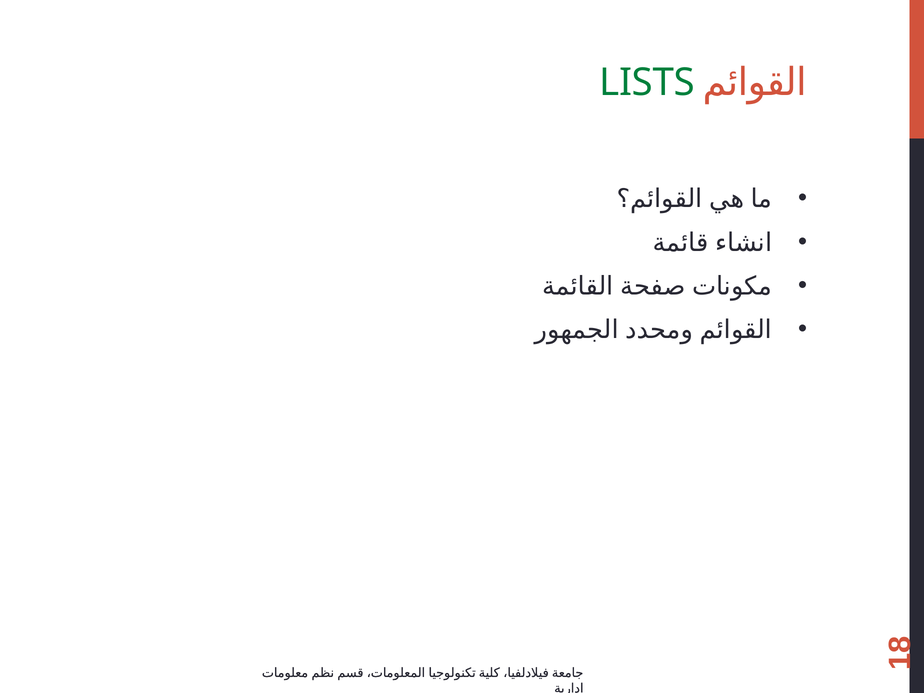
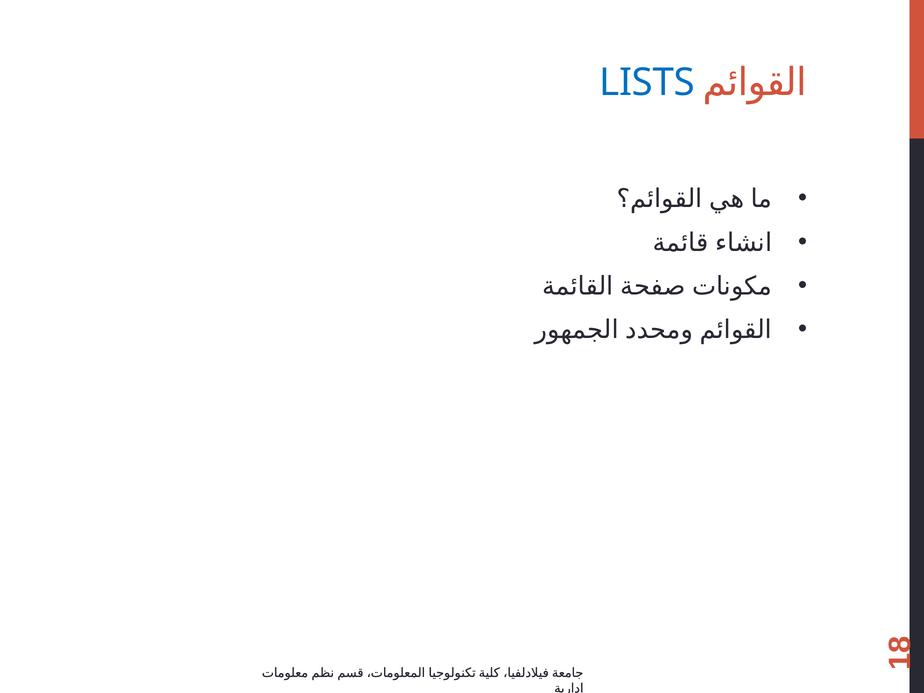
LISTS colour: green -> blue
